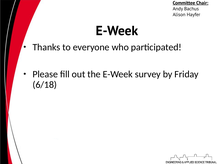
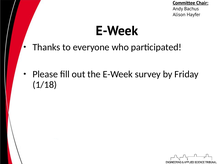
6/18: 6/18 -> 1/18
